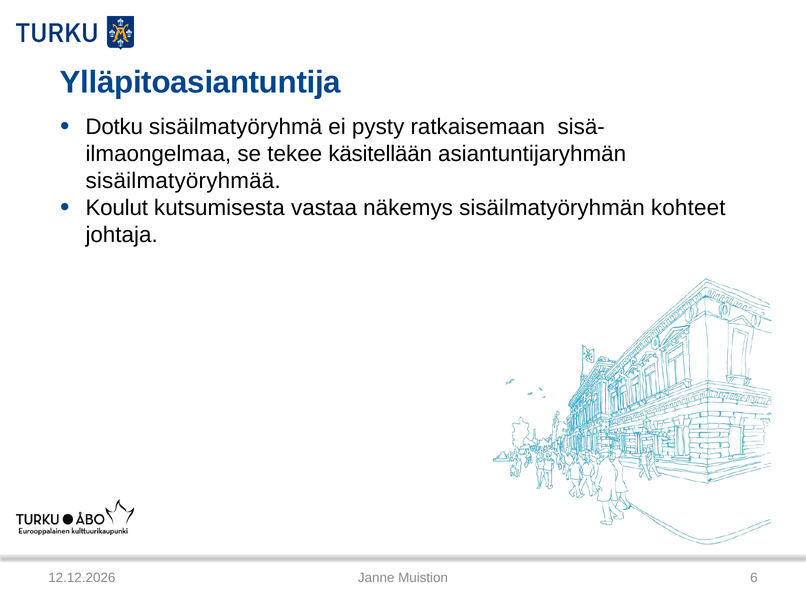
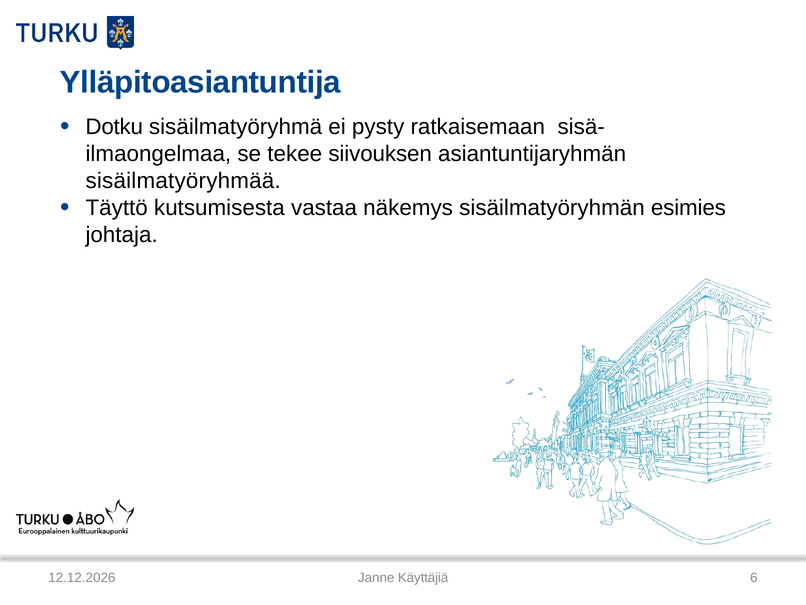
käsitellään: käsitellään -> siivouksen
Koulut: Koulut -> Täyttö
kohteet: kohteet -> esimies
Muistion: Muistion -> Käyttäjiä
